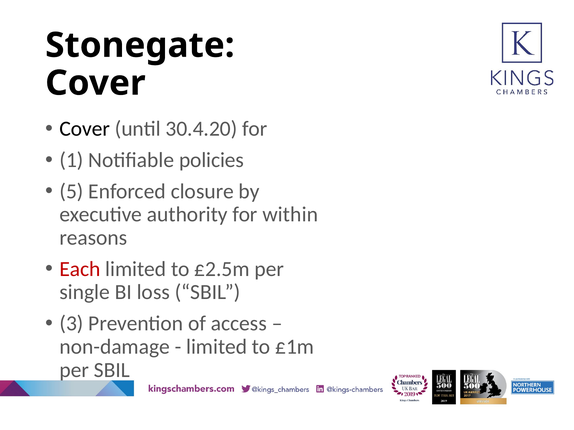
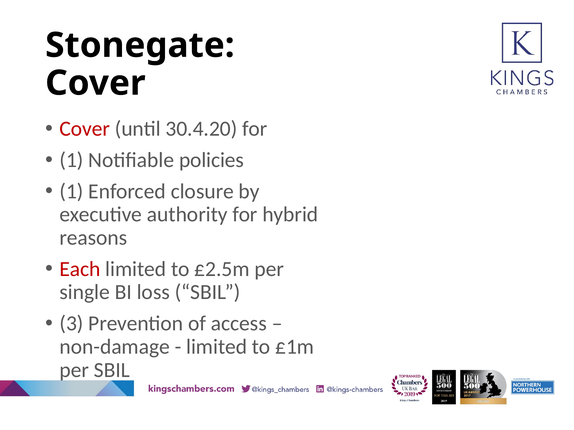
Cover at (85, 129) colour: black -> red
5 at (72, 191): 5 -> 1
within: within -> hybrid
